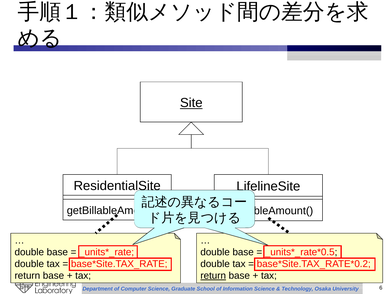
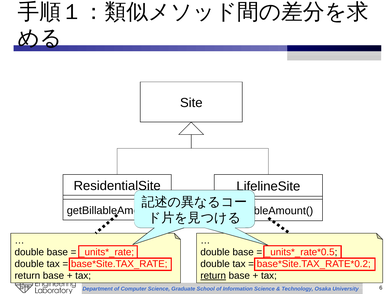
Site underline: present -> none
